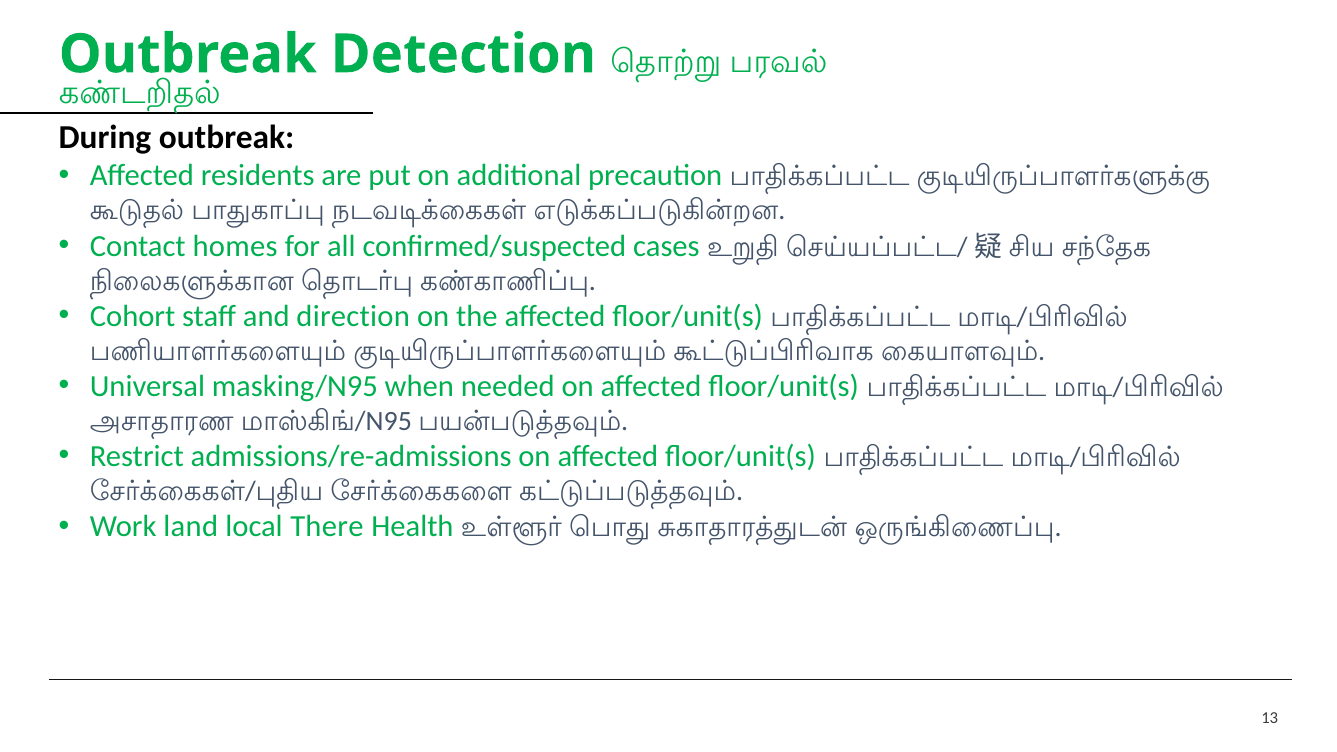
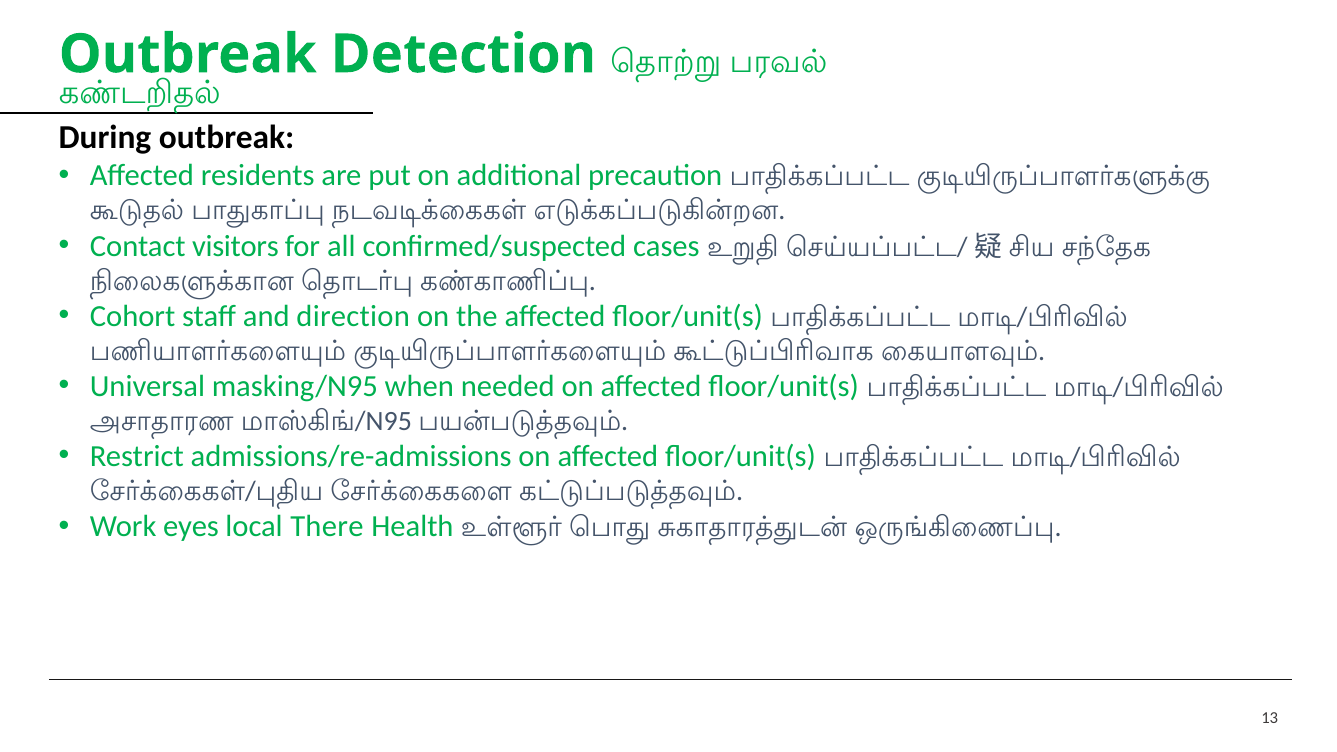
homes: homes -> visitors
land: land -> eyes
